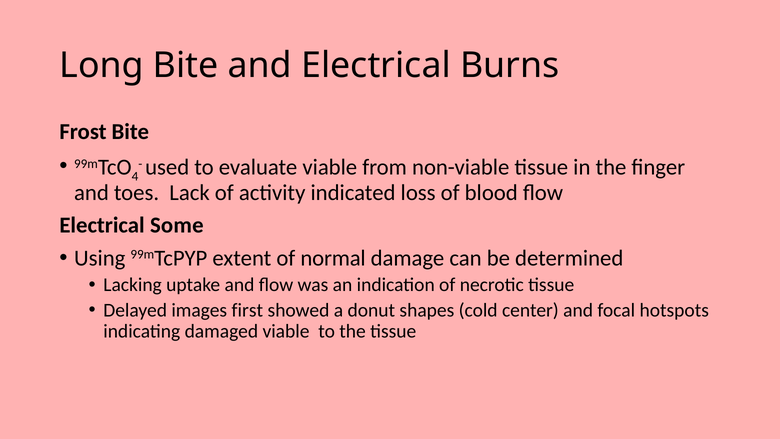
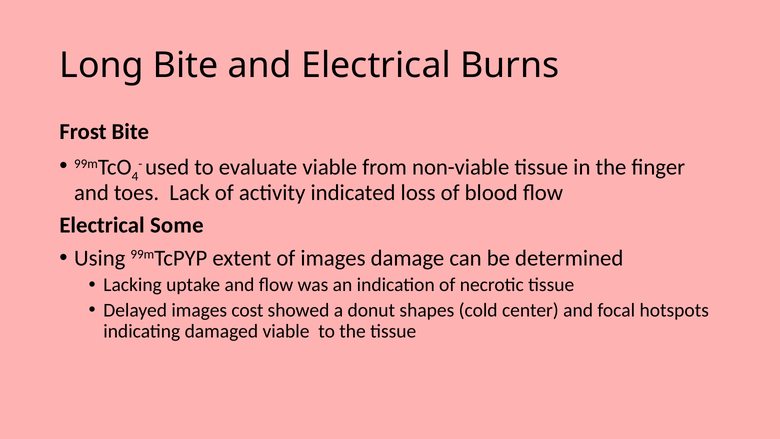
of normal: normal -> images
first: first -> cost
